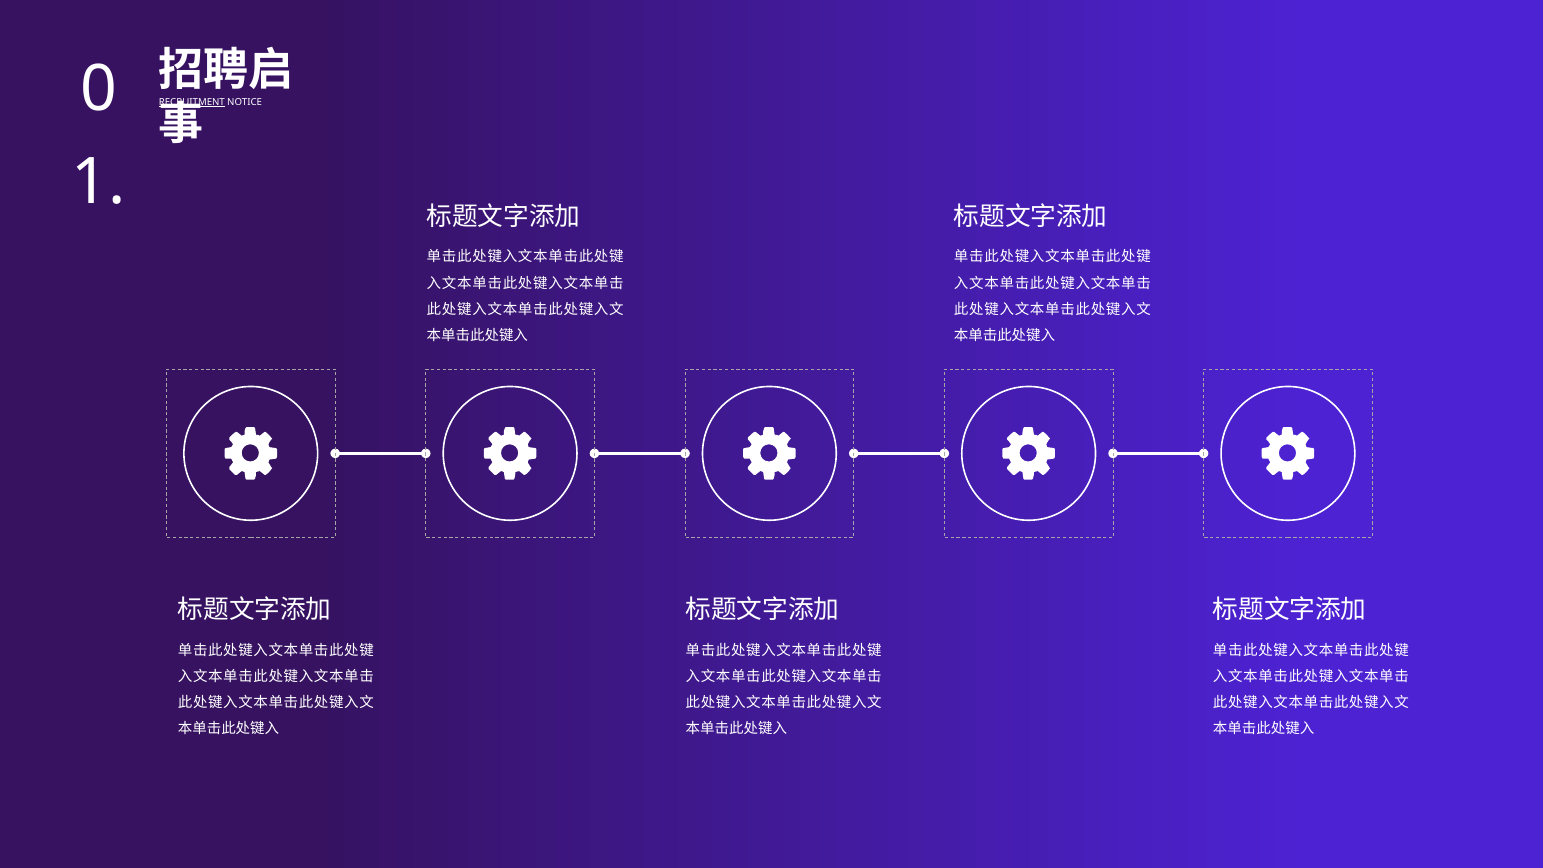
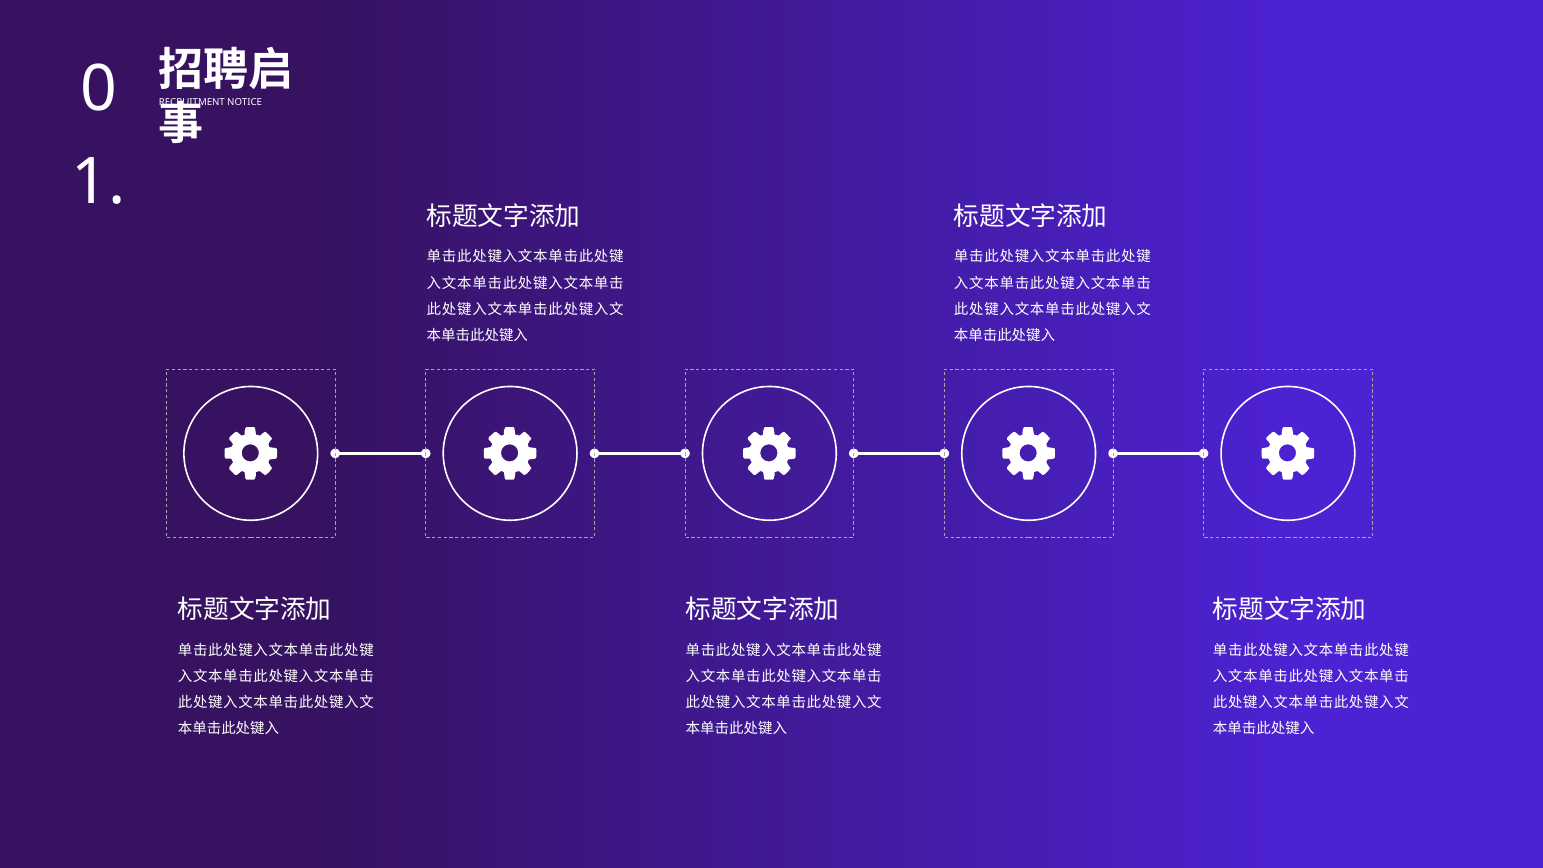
RECRUITMENT underline: present -> none
